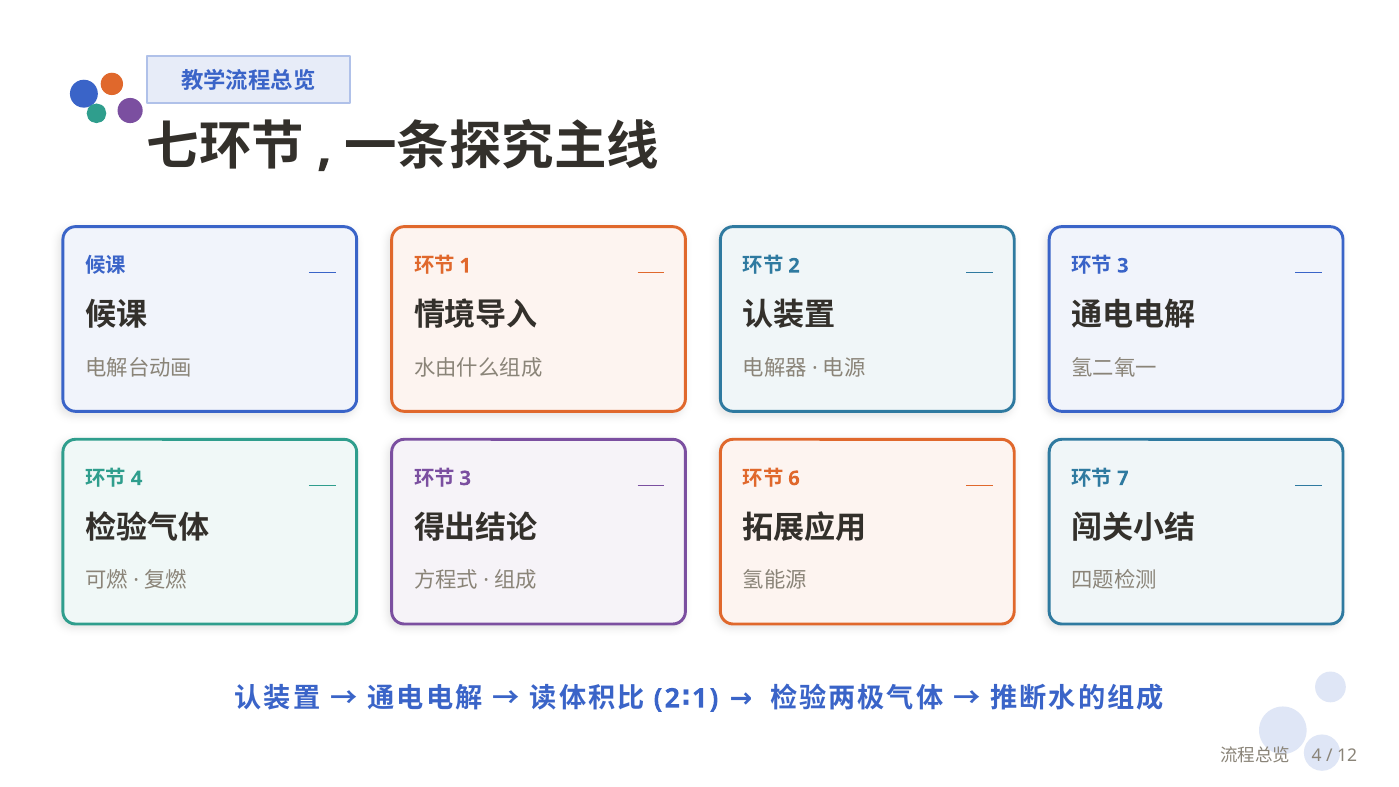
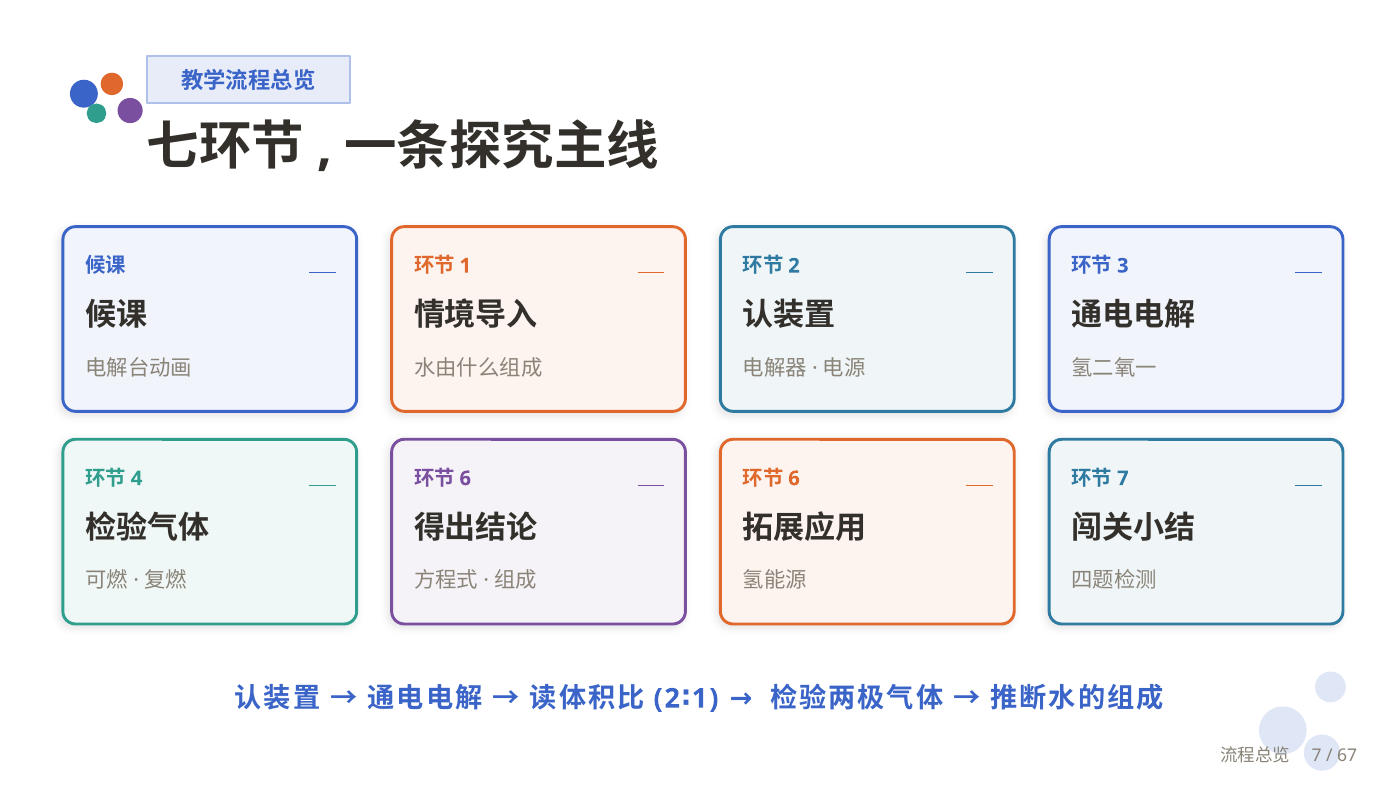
3 at (465, 478): 3 -> 6
4 at (1317, 755): 4 -> 7
12: 12 -> 67
